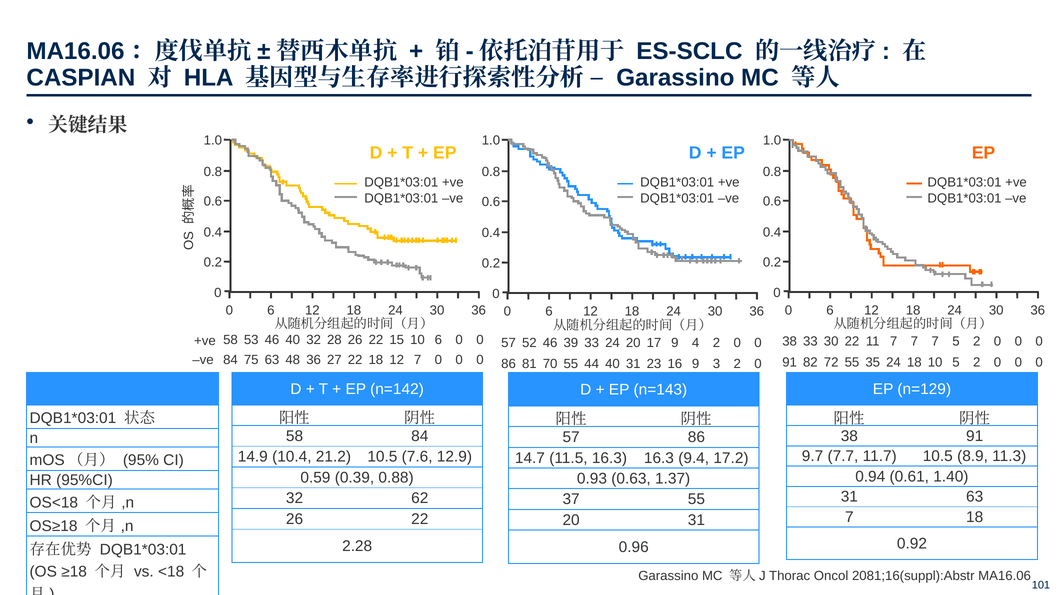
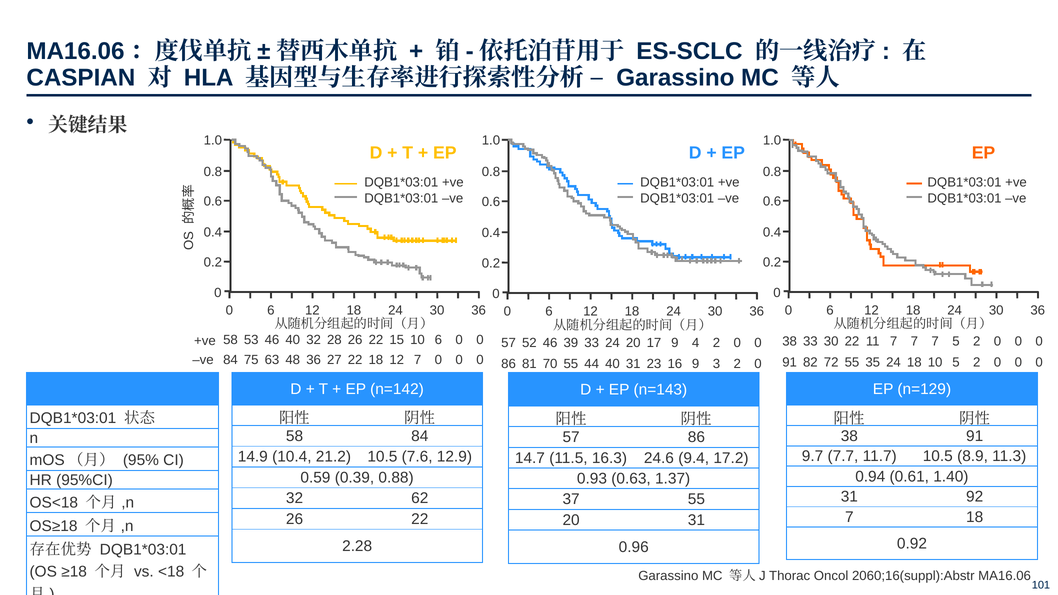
16.3 16.3: 16.3 -> 24.6
31 63: 63 -> 92
2081;16(suppl):Abstr: 2081;16(suppl):Abstr -> 2060;16(suppl):Abstr
